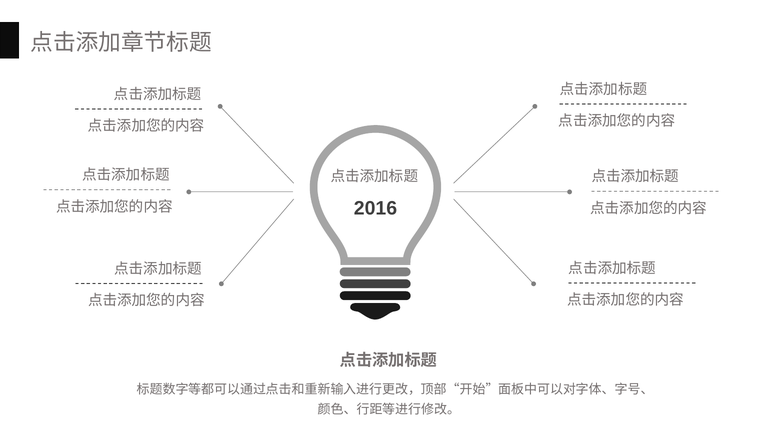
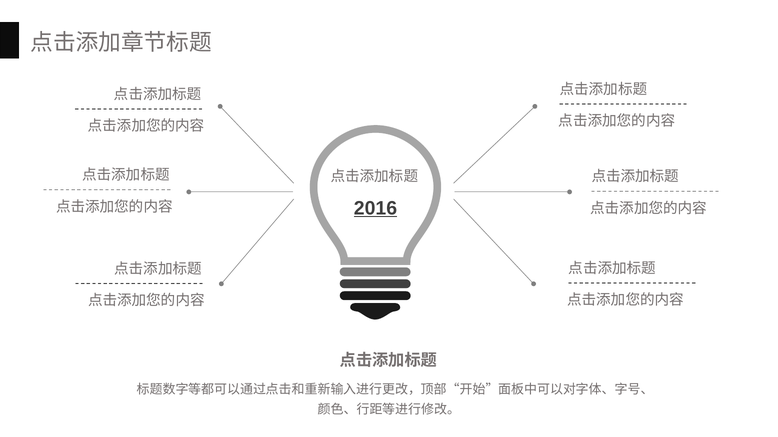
2016 underline: none -> present
